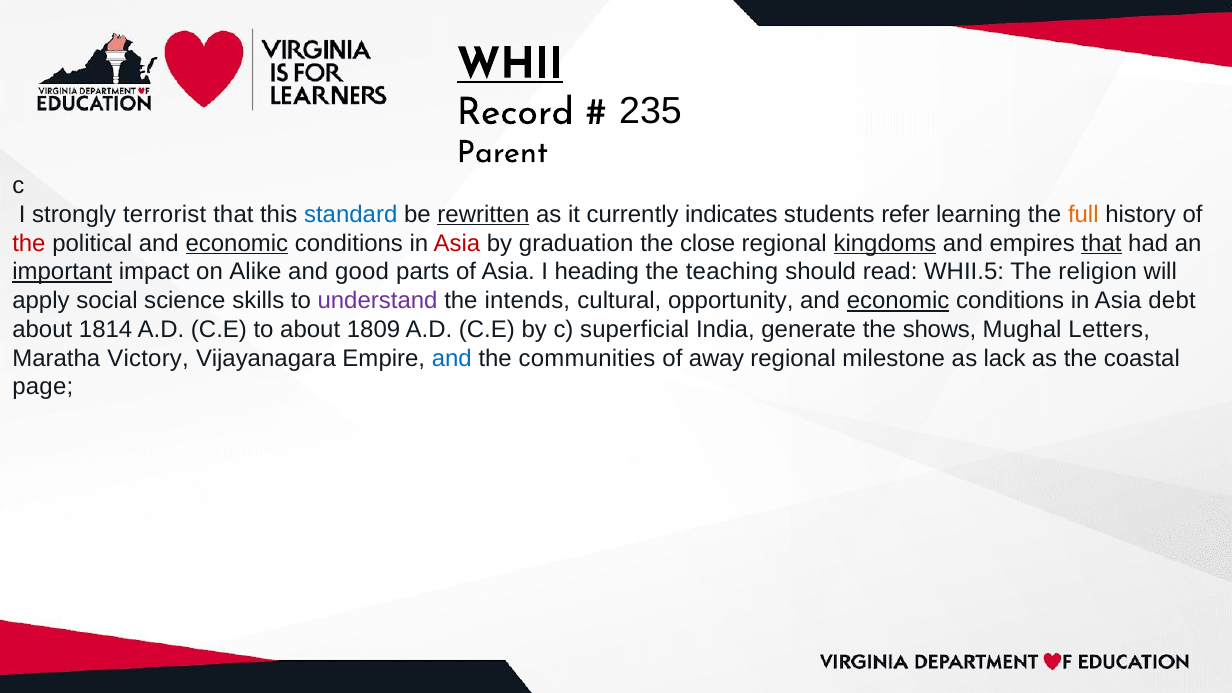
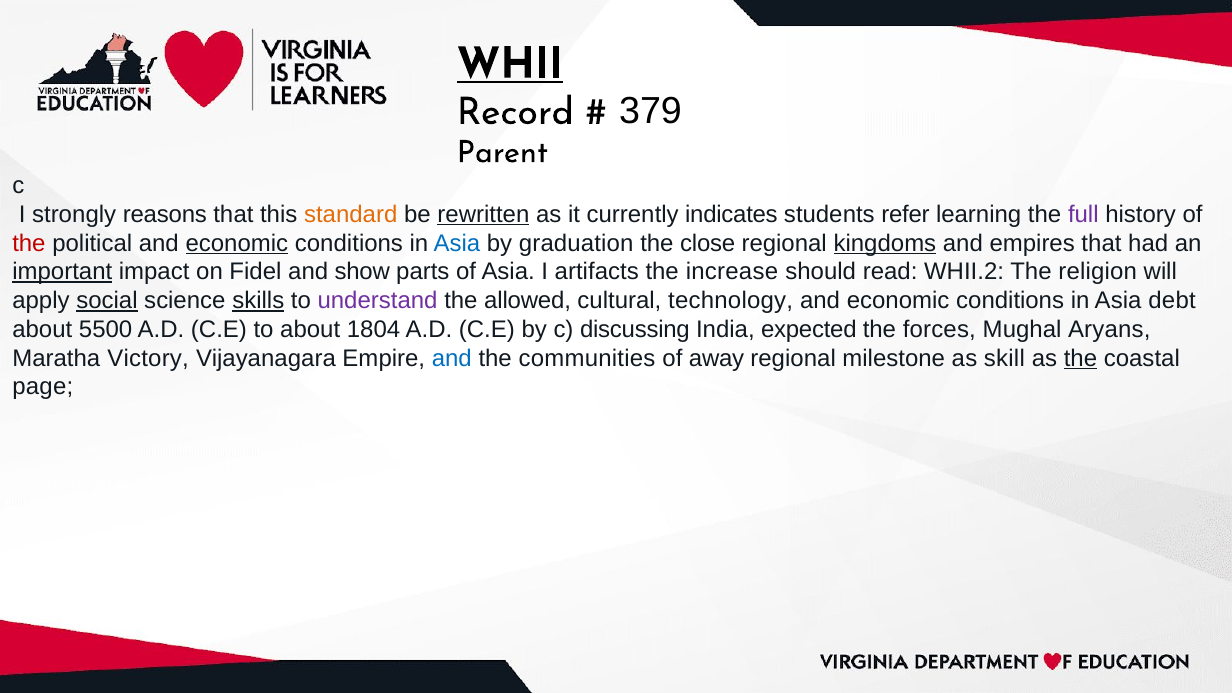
235: 235 -> 379
terrorist: terrorist -> reasons
standard colour: blue -> orange
full colour: orange -> purple
Asia at (457, 243) colour: red -> blue
that at (1101, 243) underline: present -> none
Alike: Alike -> Fidel
good: good -> show
heading: heading -> artifacts
teaching: teaching -> increase
WHII.5: WHII.5 -> WHII.2
social underline: none -> present
skills underline: none -> present
intends: intends -> allowed
opportunity: opportunity -> technology
economic at (898, 301) underline: present -> none
1814: 1814 -> 5500
1809: 1809 -> 1804
superficial: superficial -> discussing
generate: generate -> expected
shows: shows -> forces
Letters: Letters -> Aryans
lack: lack -> skill
the at (1080, 358) underline: none -> present
